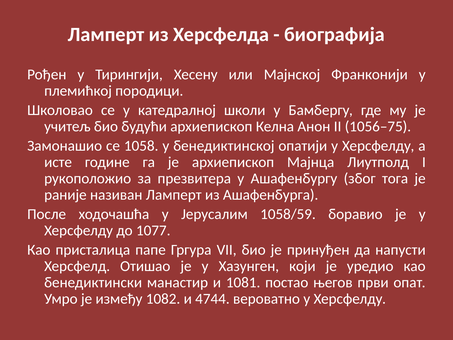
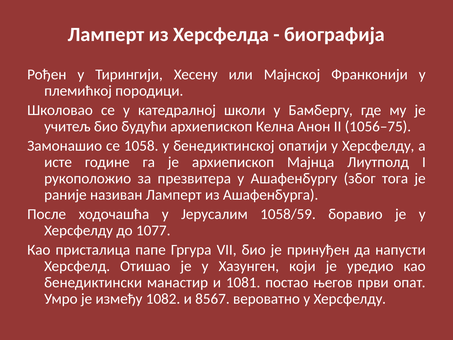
4744: 4744 -> 8567
